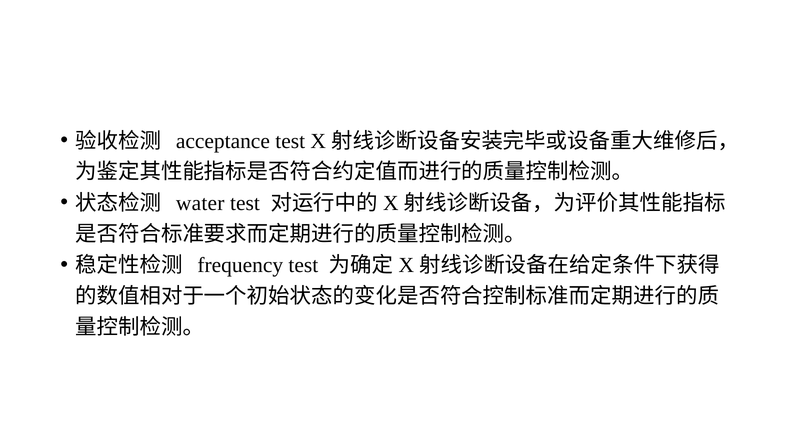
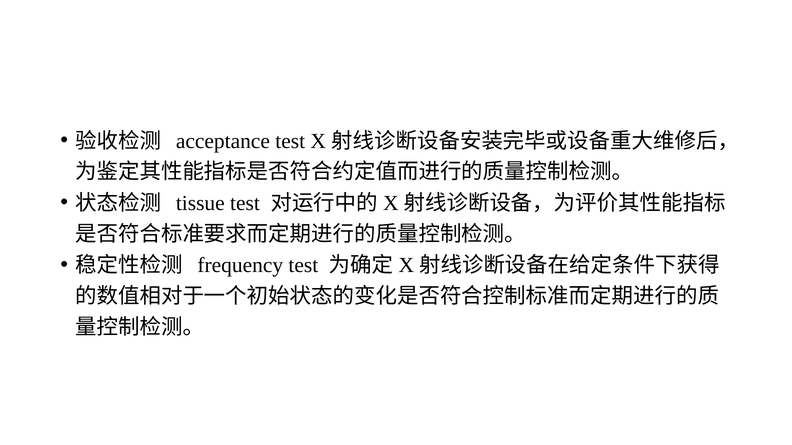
water: water -> tissue
